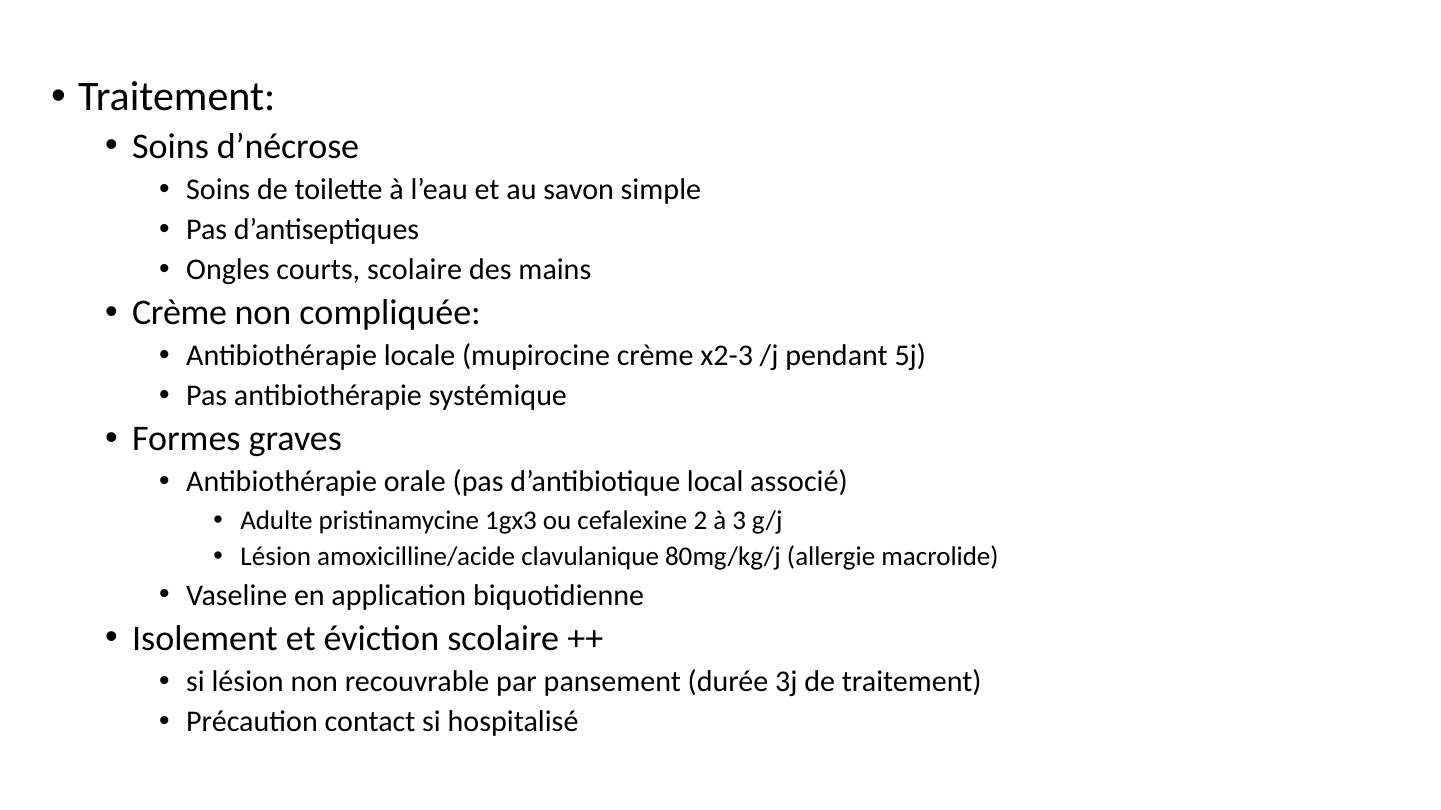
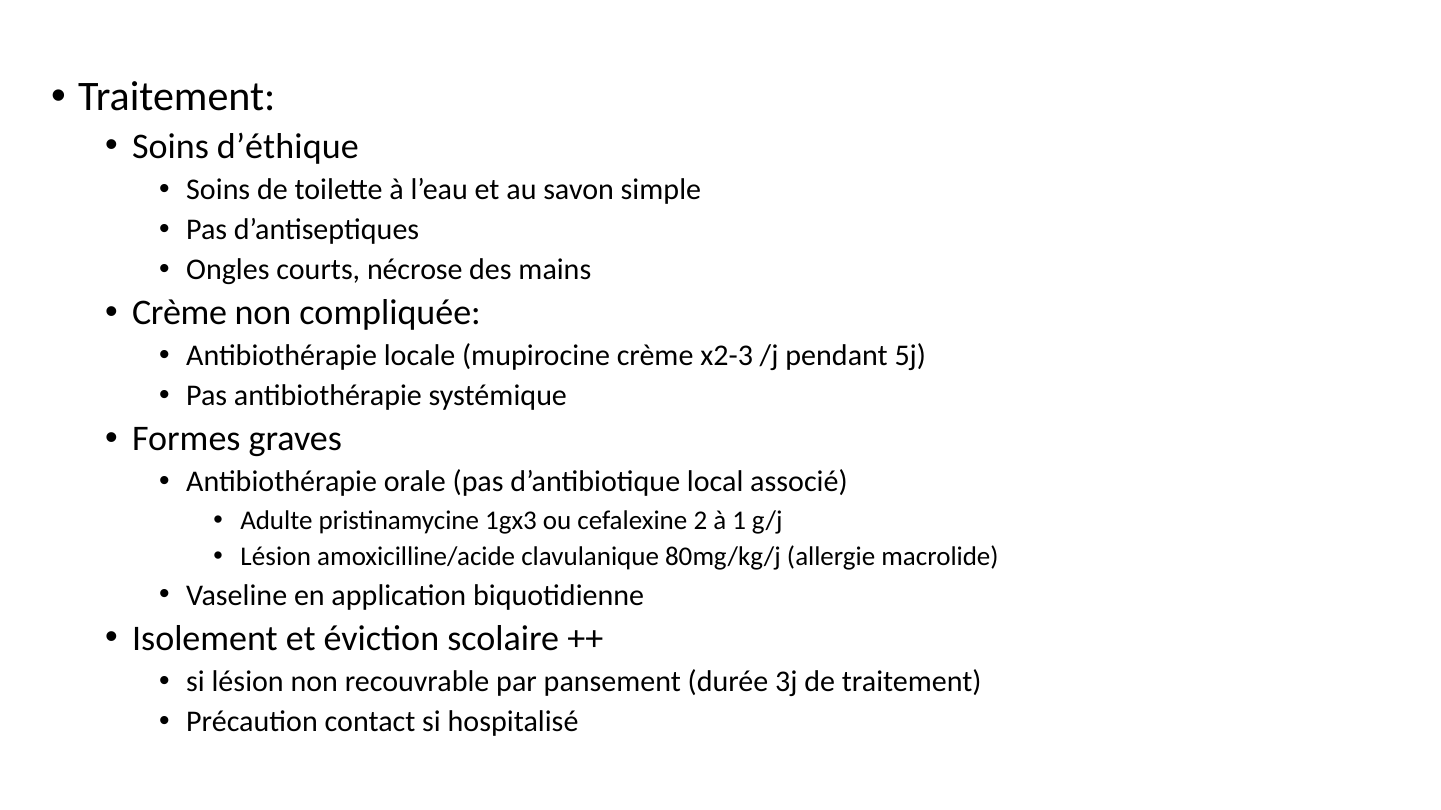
d’nécrose: d’nécrose -> d’éthique
courts scolaire: scolaire -> nécrose
3: 3 -> 1
